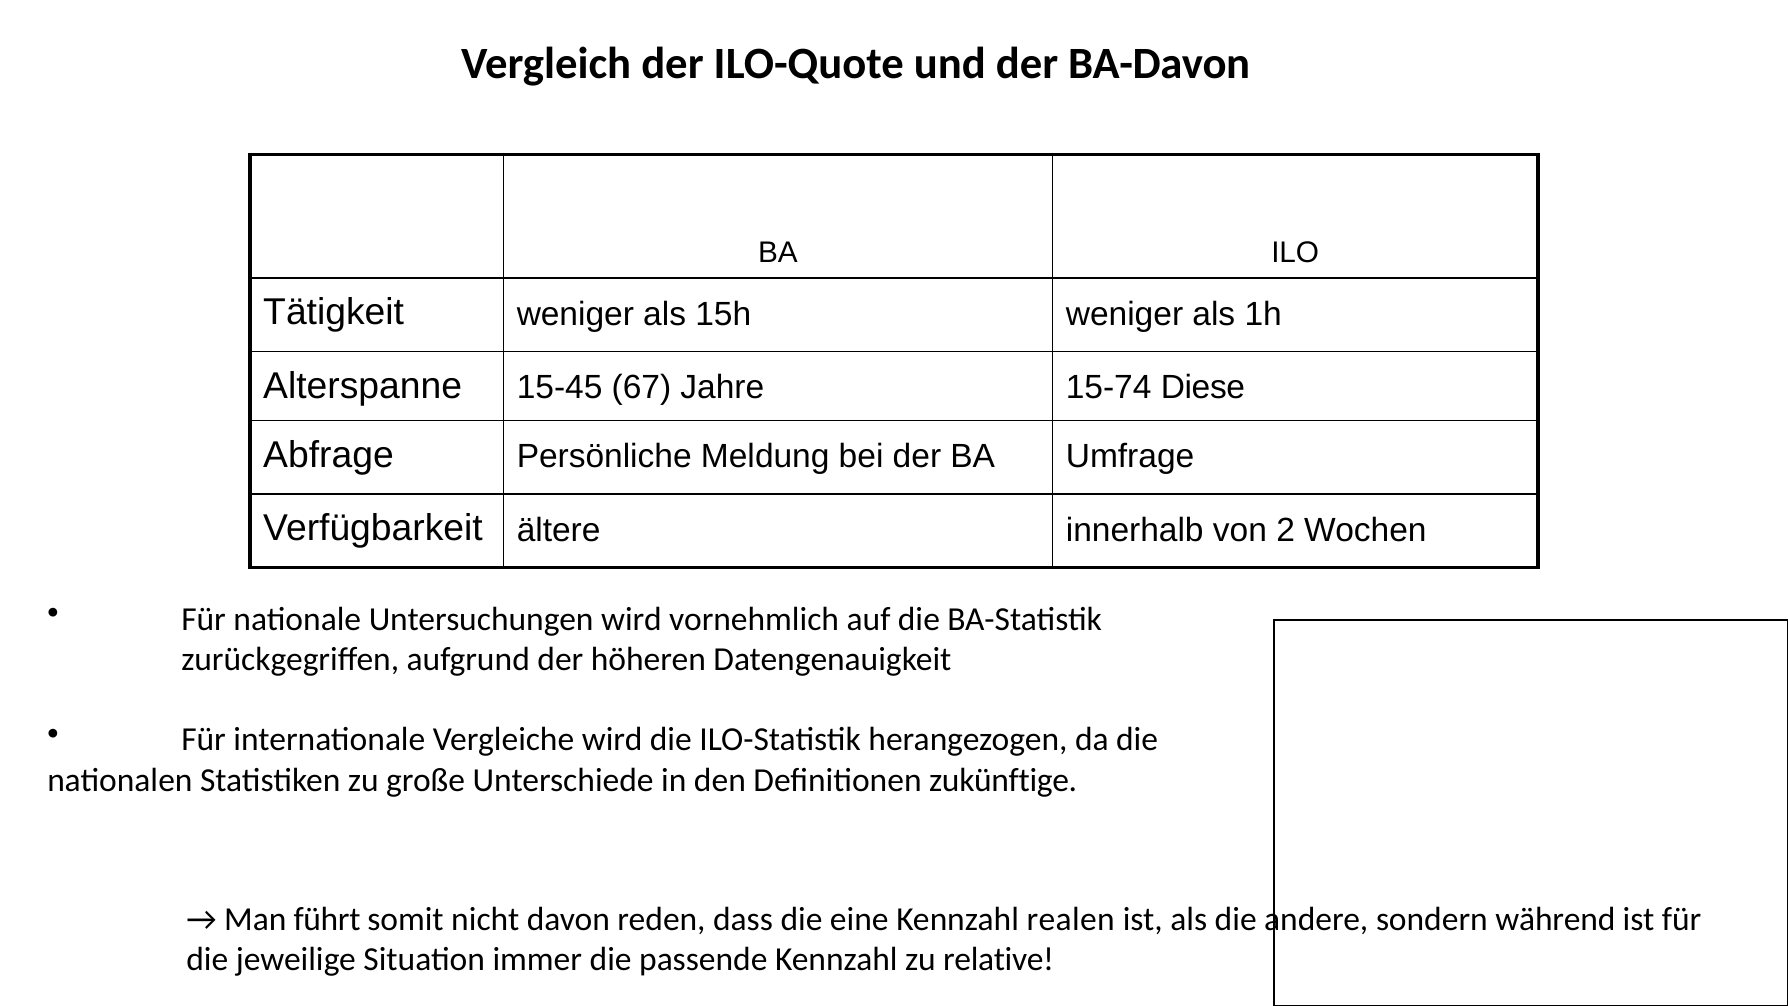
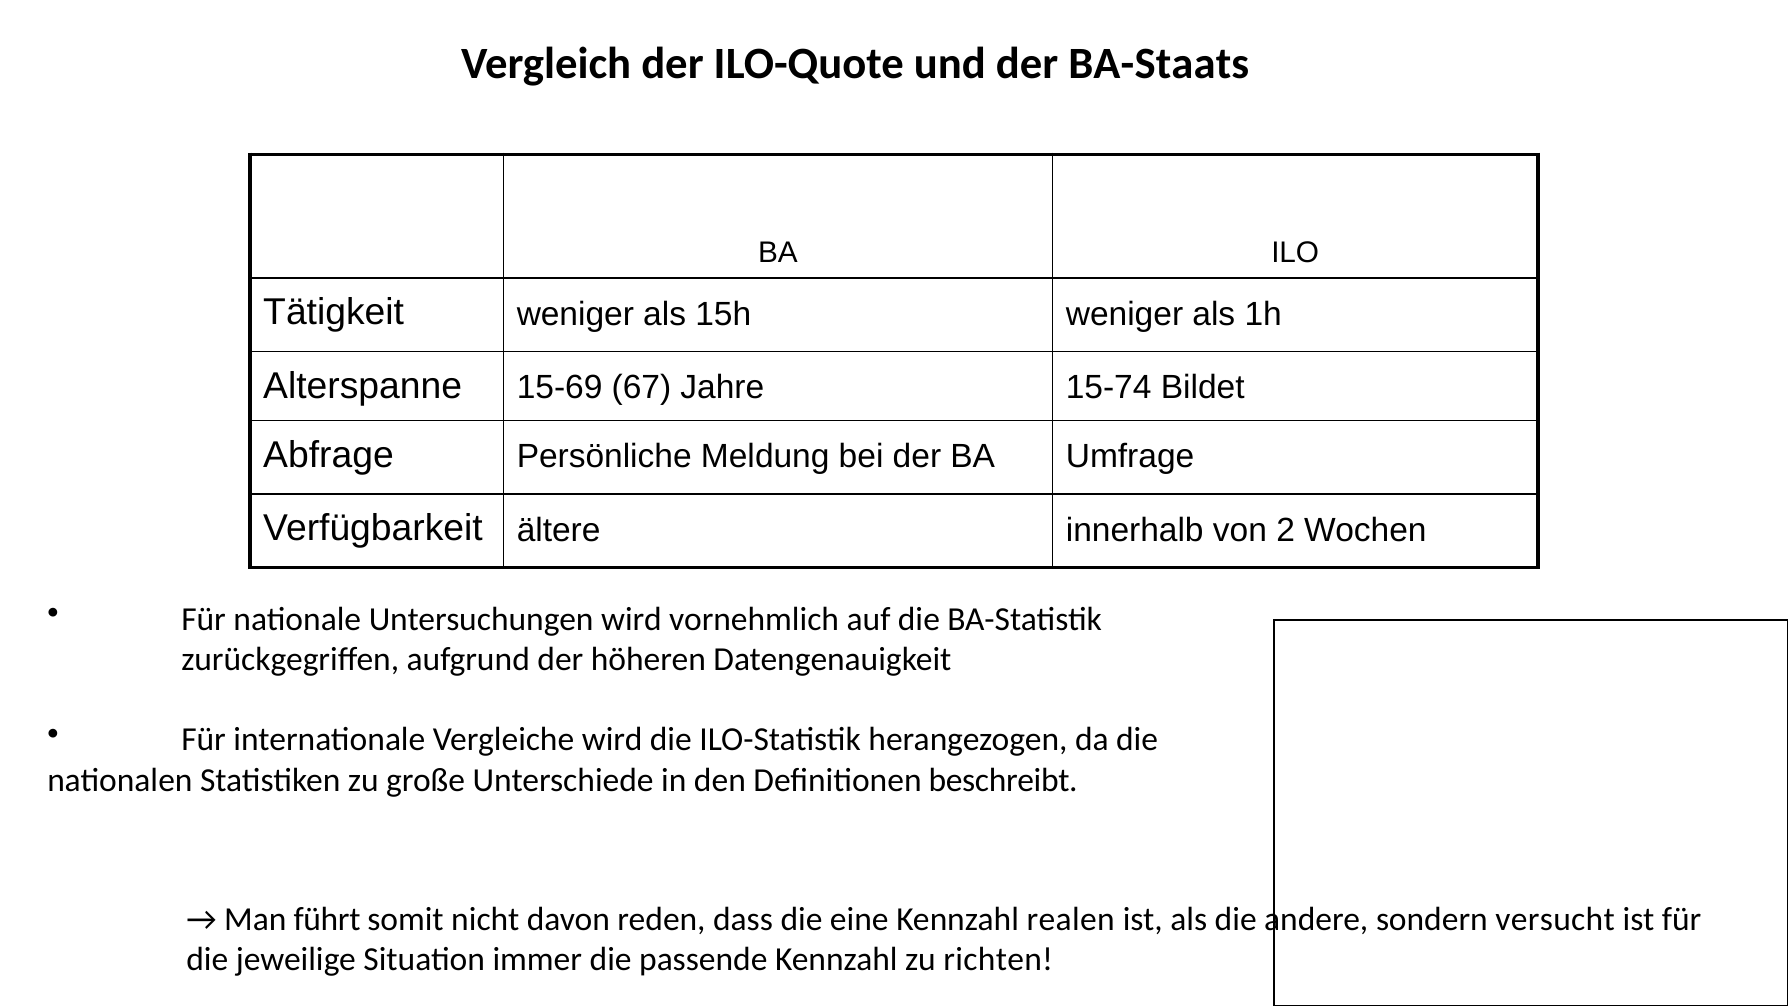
BA-Davon: BA-Davon -> BA-Staats
15-45: 15-45 -> 15-69
Diese: Diese -> Bildet
zukünftige: zukünftige -> beschreibt
während: während -> versucht
relative: relative -> richten
